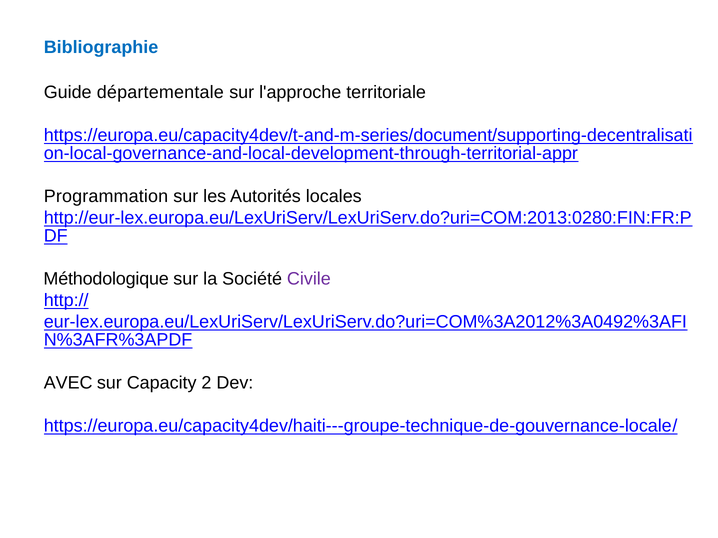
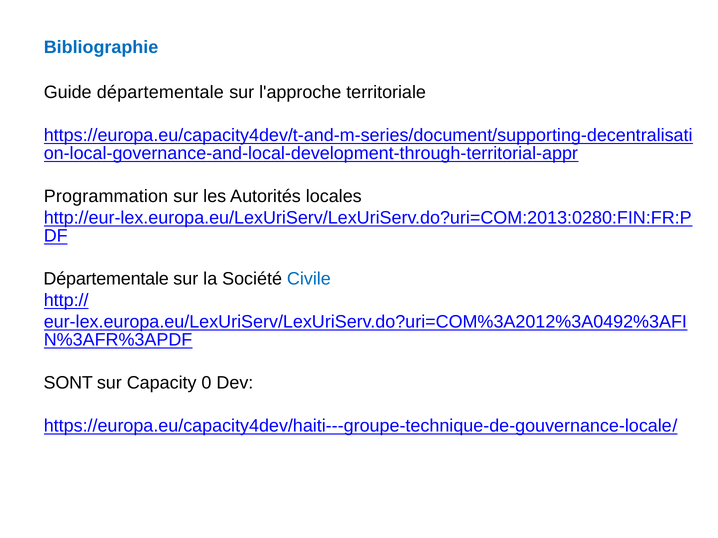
Méthodologique at (106, 279): Méthodologique -> Départementale
Civile colour: purple -> blue
AVEC: AVEC -> SONT
2: 2 -> 0
